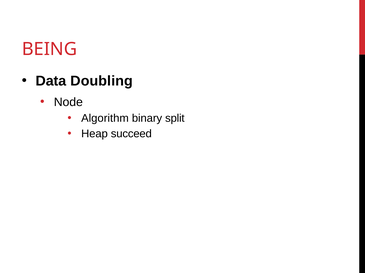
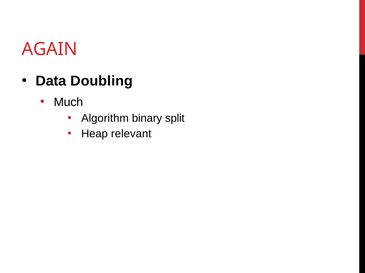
BEING: BEING -> AGAIN
Node: Node -> Much
succeed: succeed -> relevant
